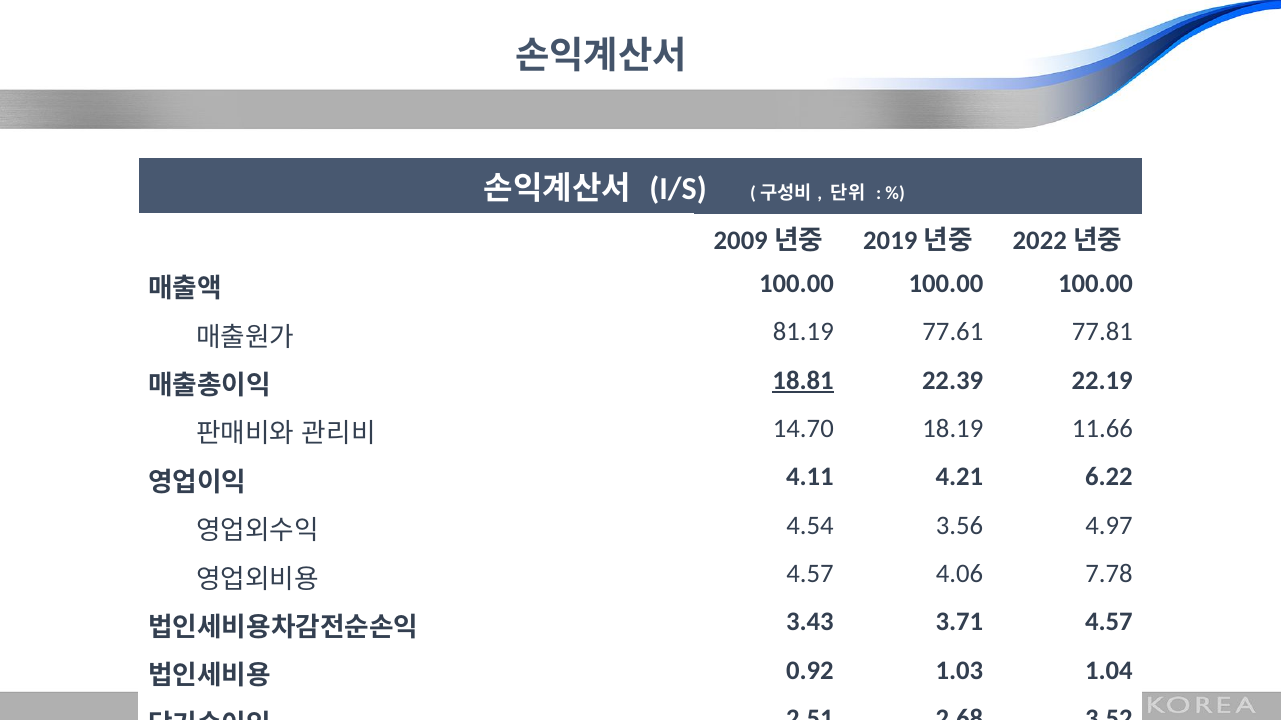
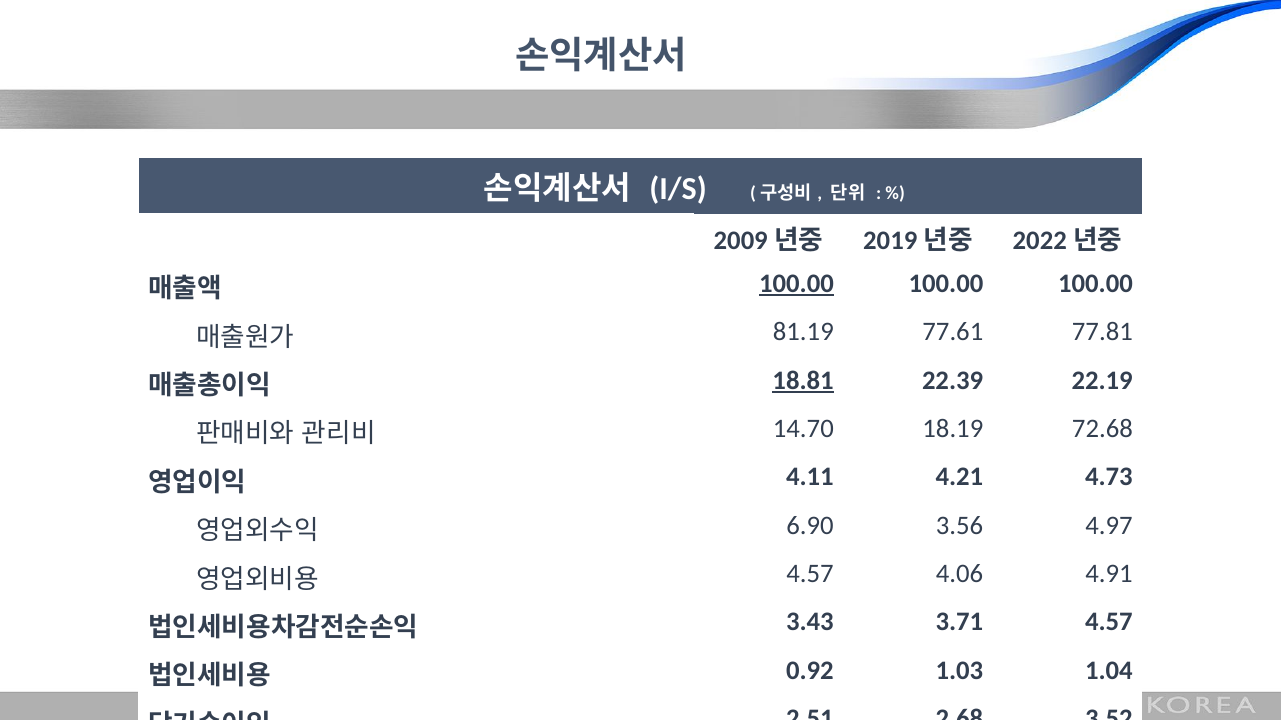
100.00 at (796, 284) underline: none -> present
11.66: 11.66 -> 72.68
6.22: 6.22 -> 4.73
4.54: 4.54 -> 6.90
7.78: 7.78 -> 4.91
